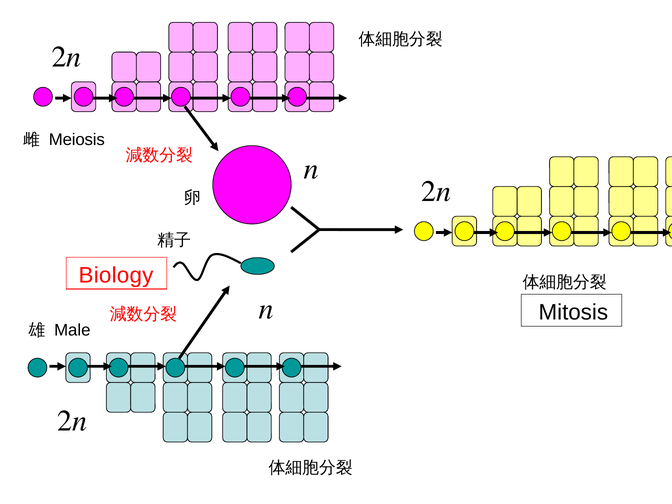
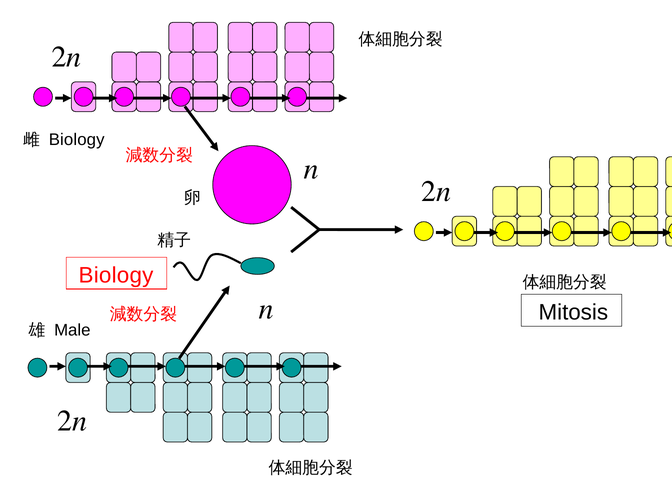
Meiosis at (77, 139): Meiosis -> Biology
